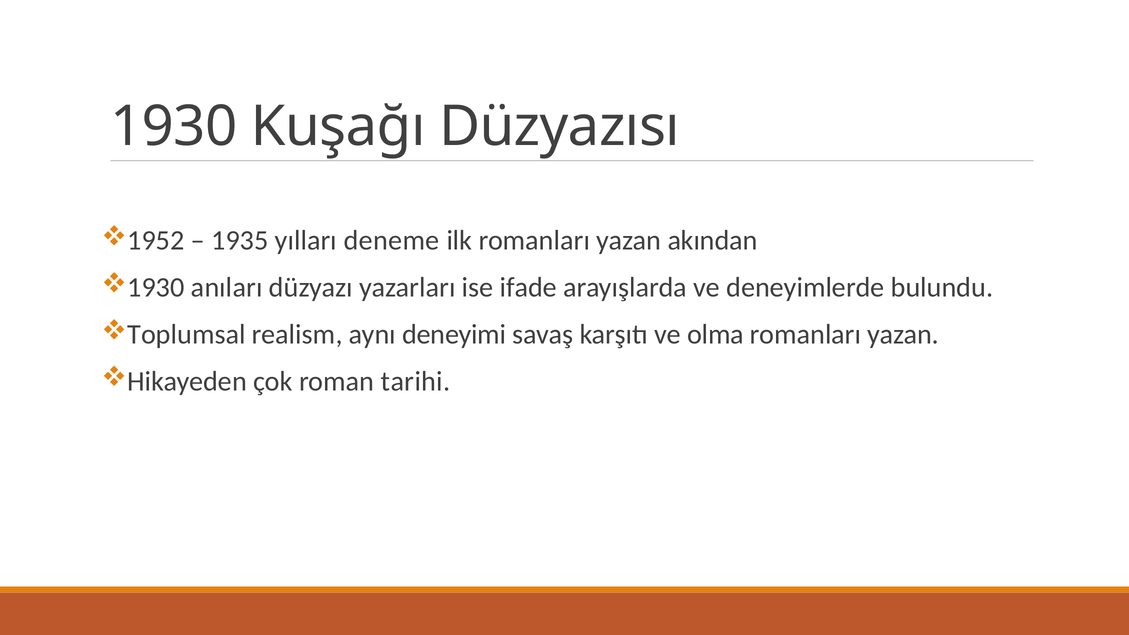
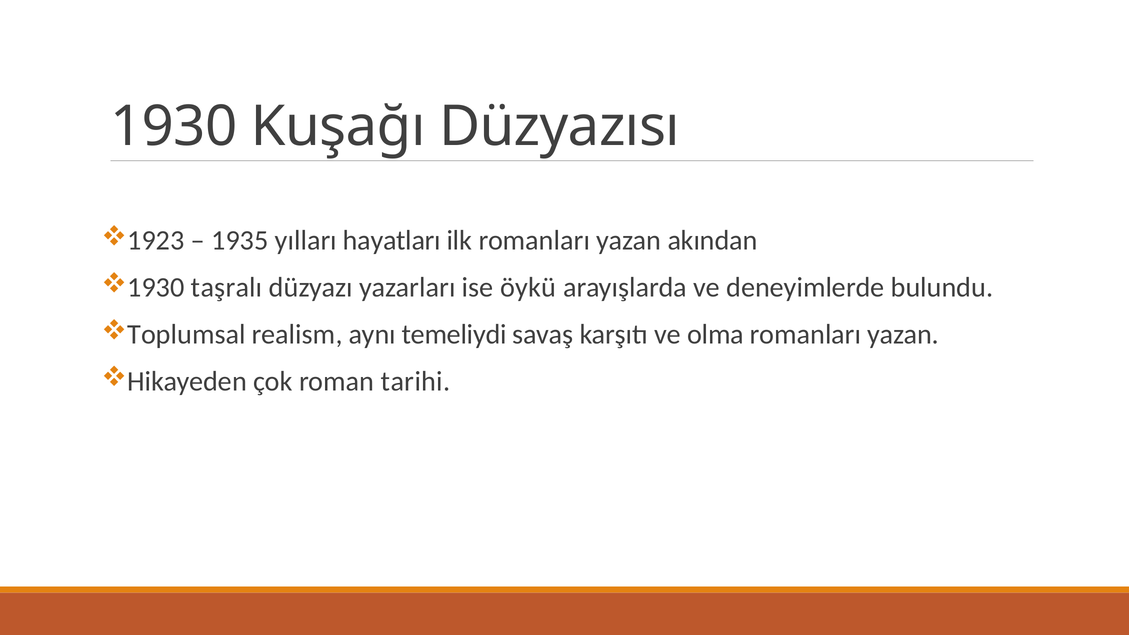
1952: 1952 -> 1923
deneme: deneme -> hayatları
anıları: anıları -> taşralı
ifade: ifade -> öykü
deneyimi: deneyimi -> temeliydi
